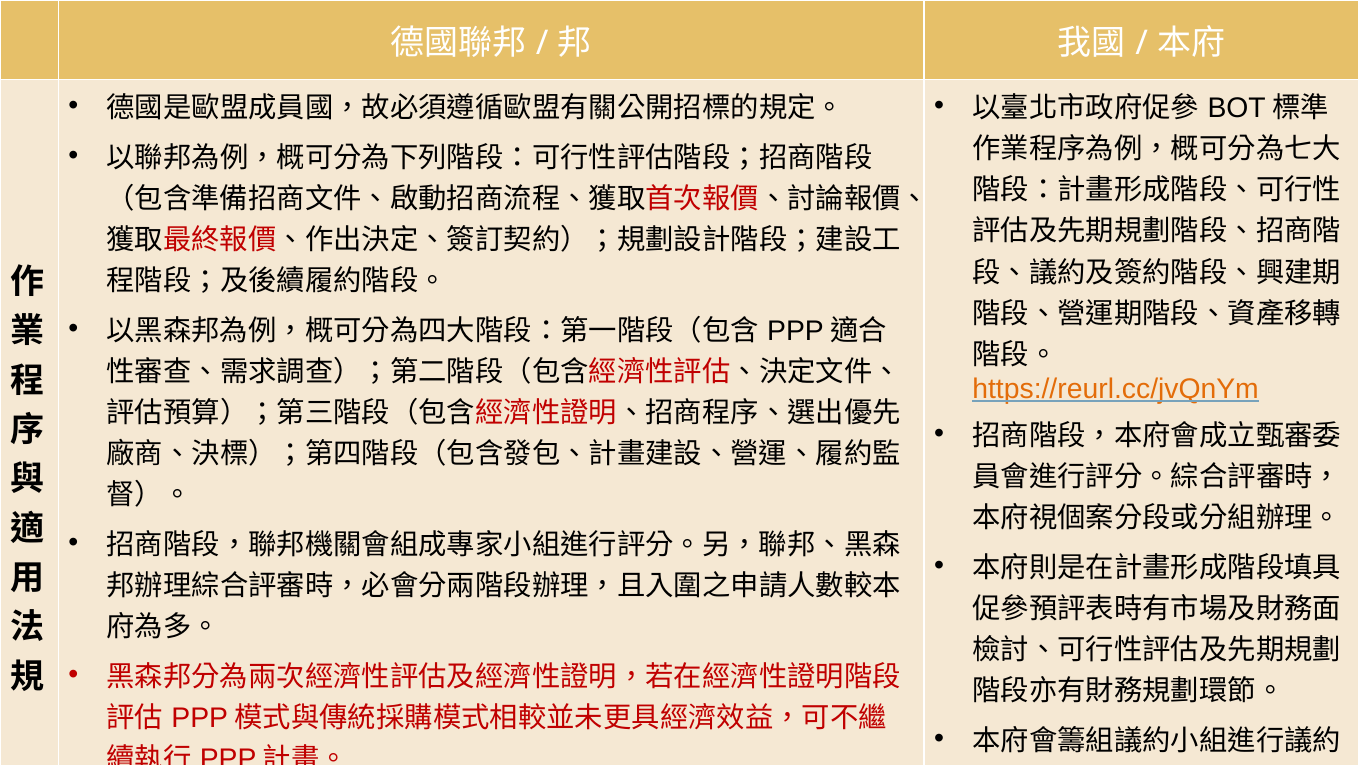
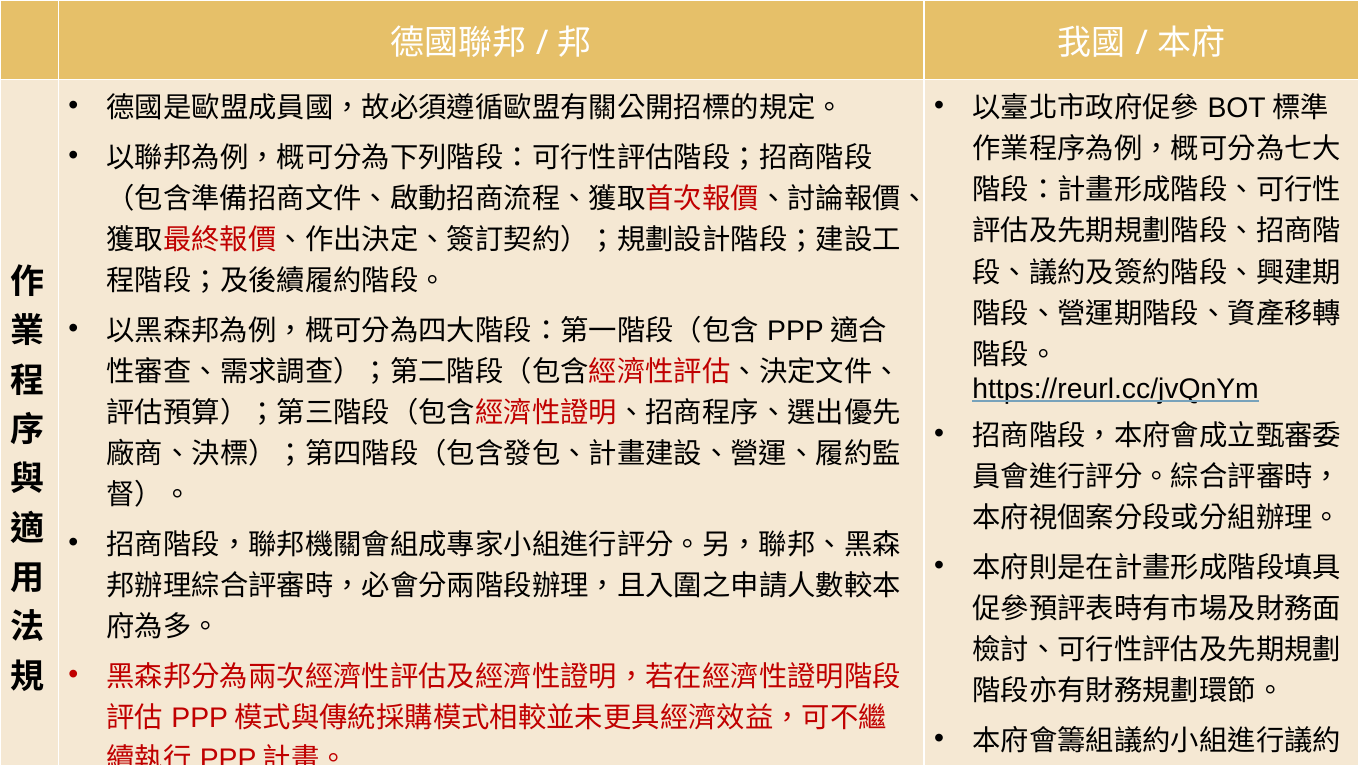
https://reurl.cc/jvQnYm colour: orange -> black
